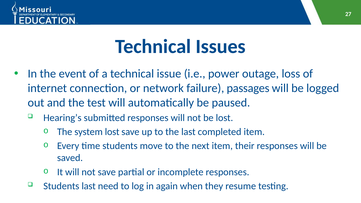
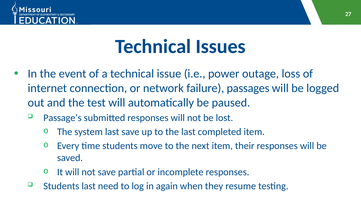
Hearing’s: Hearing’s -> Passage’s
system lost: lost -> last
